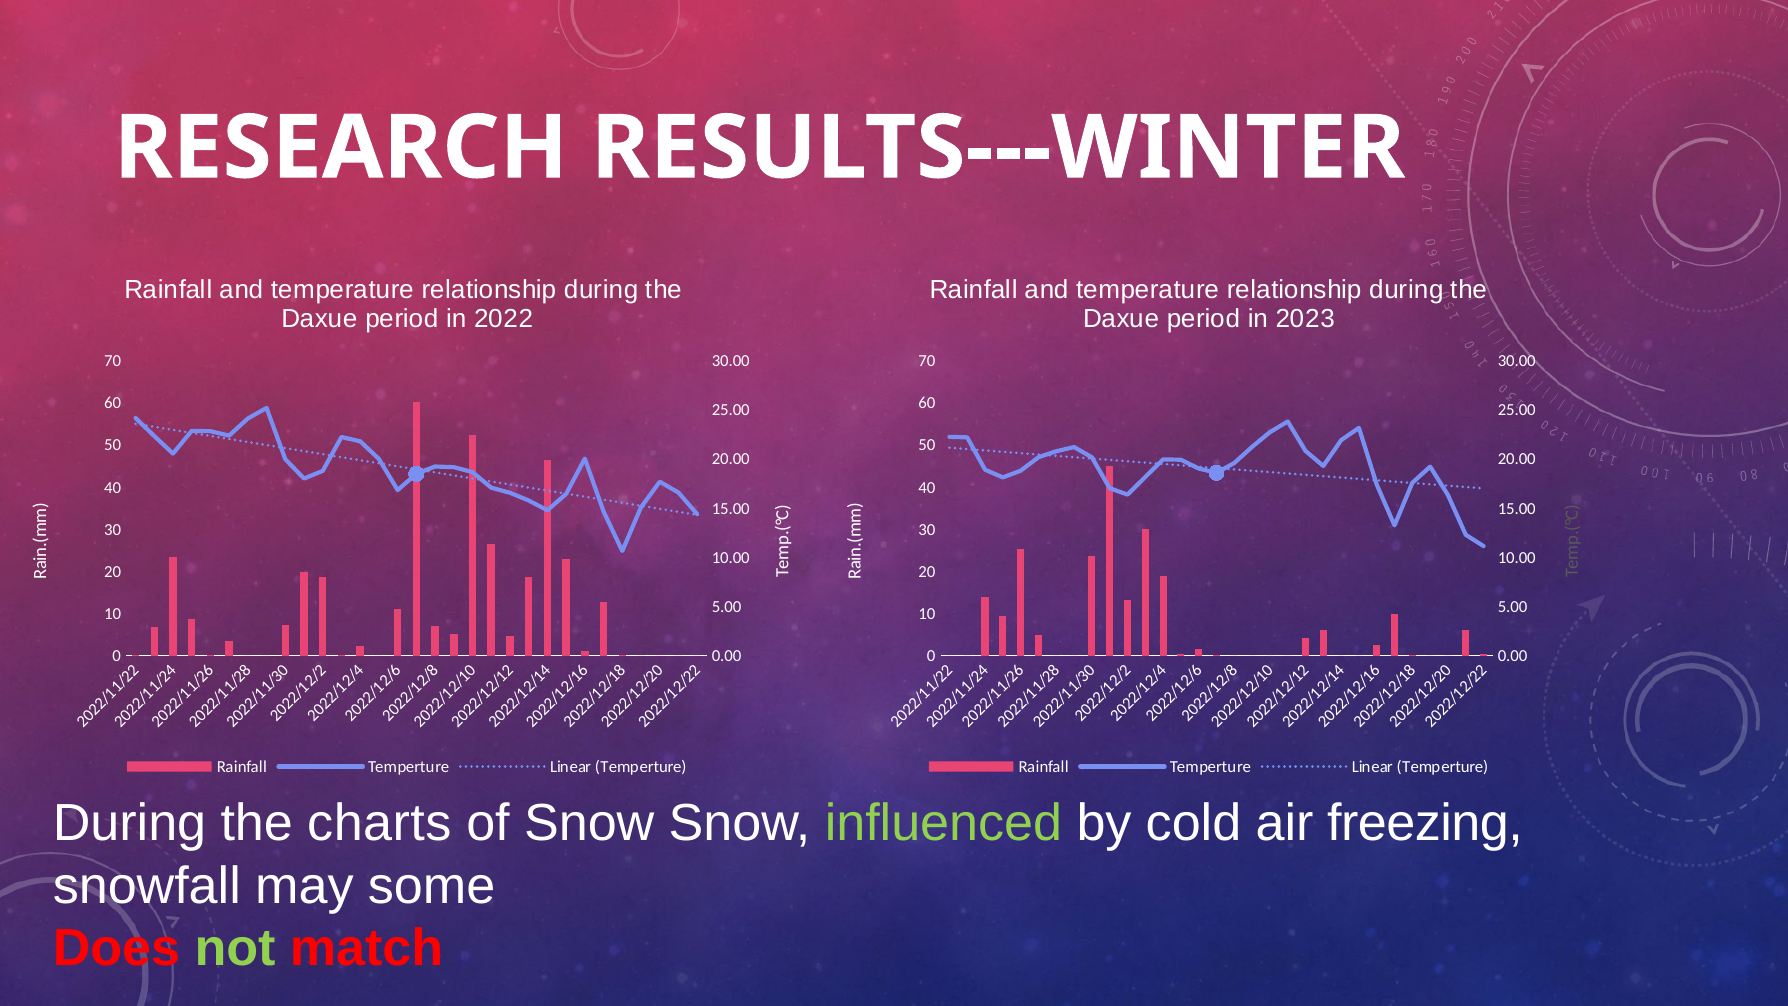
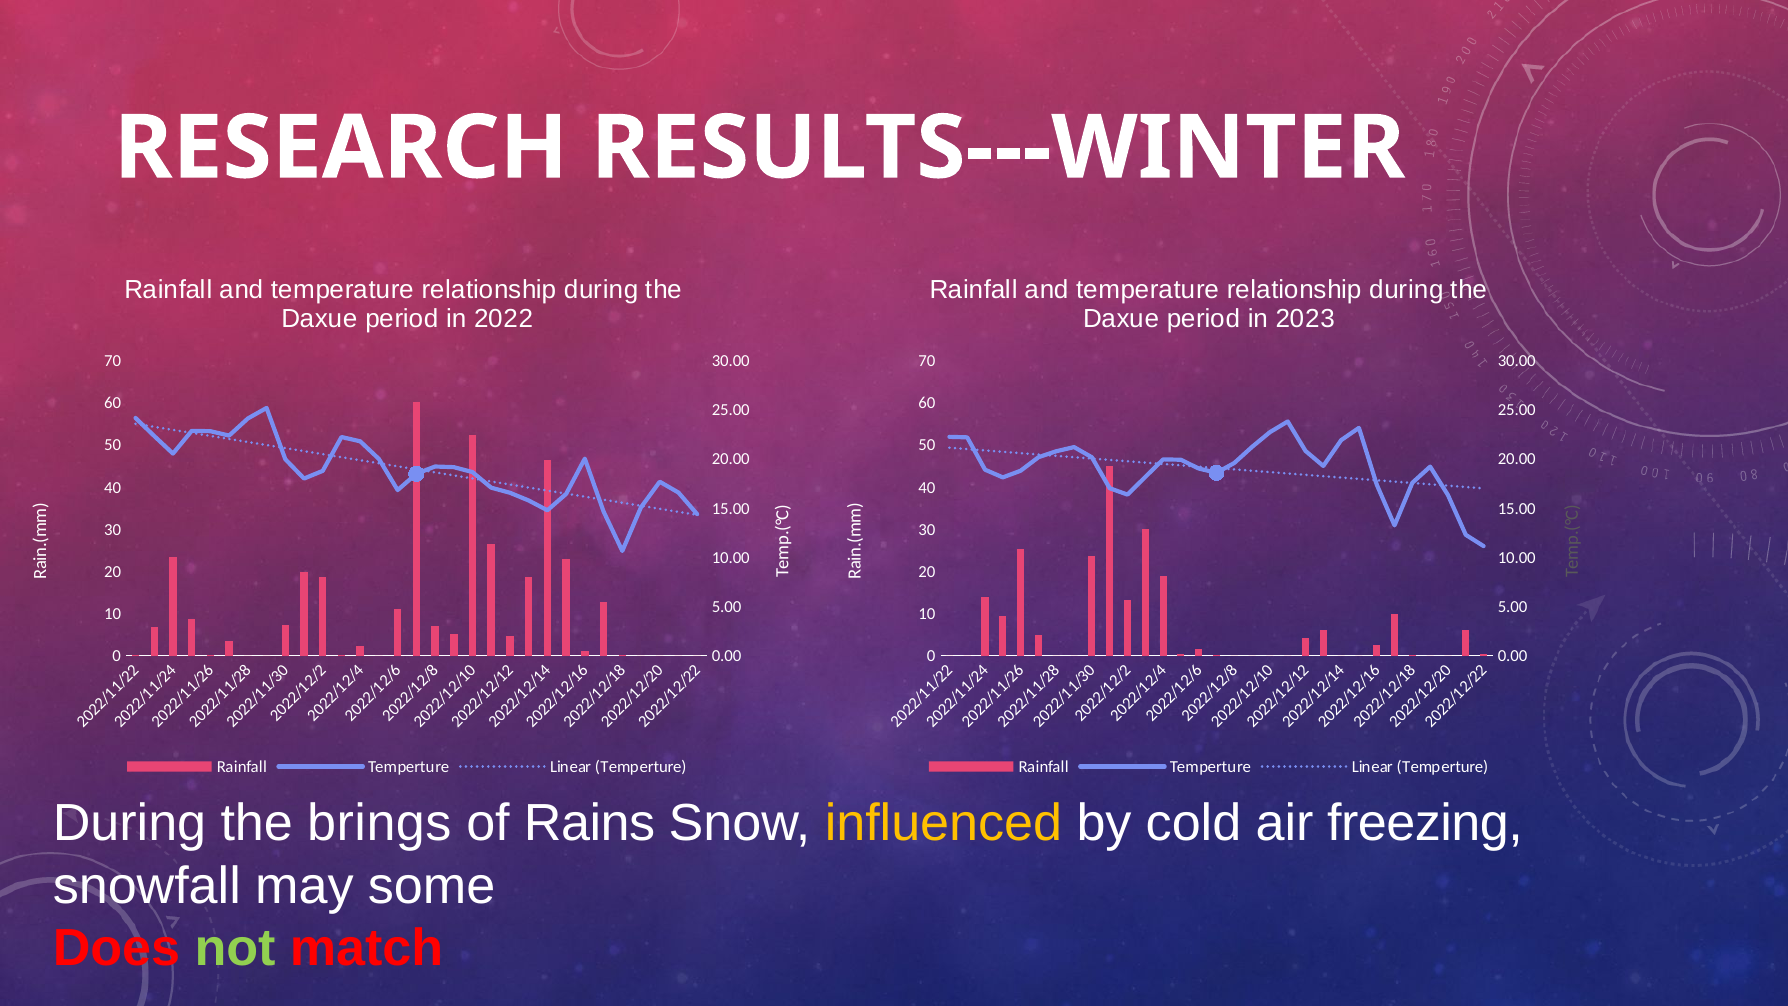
charts: charts -> brings
of Snow: Snow -> Rains
influenced colour: light green -> yellow
